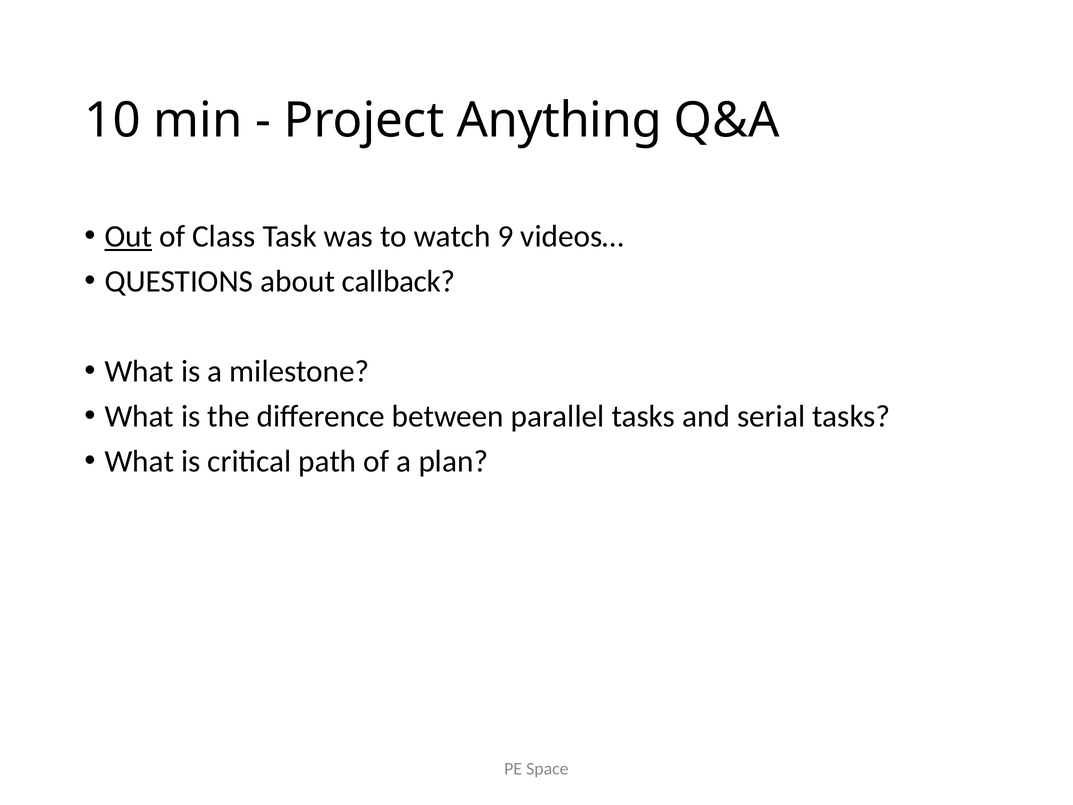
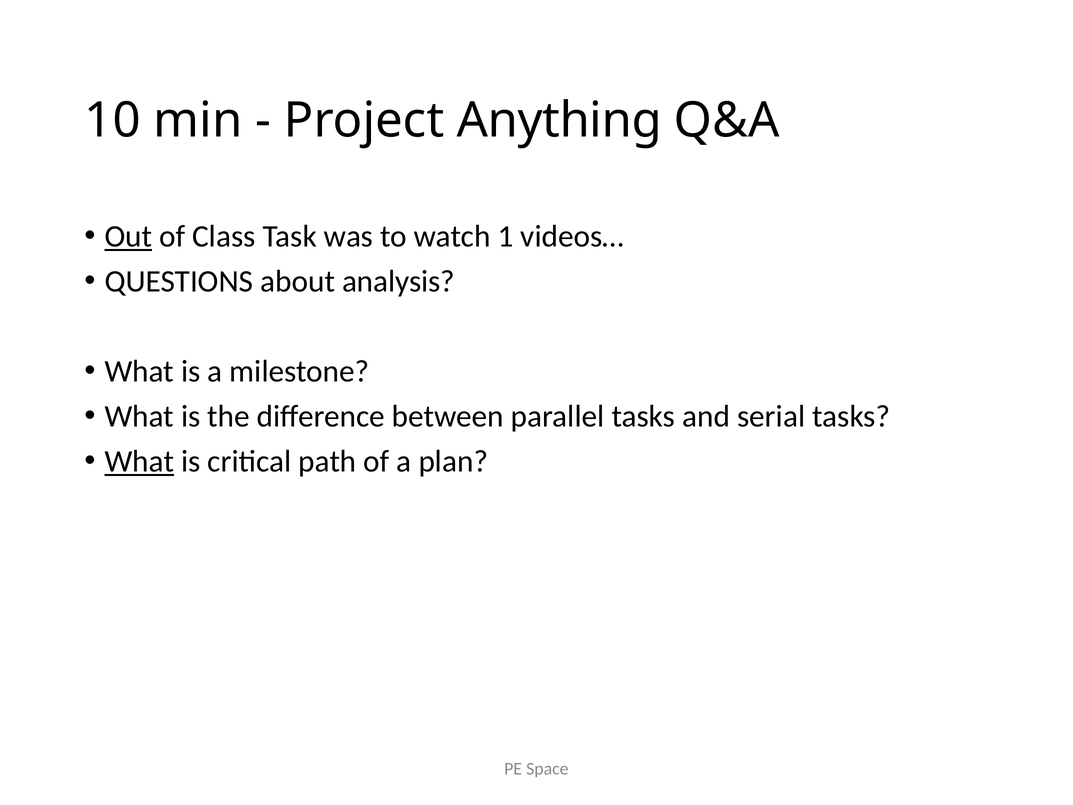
9: 9 -> 1
callback: callback -> analysis
What at (139, 461) underline: none -> present
